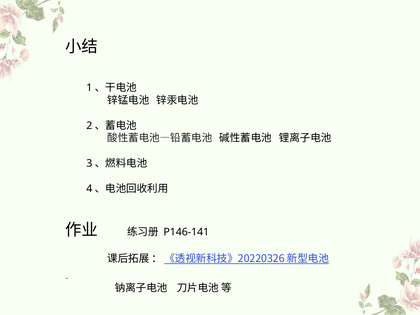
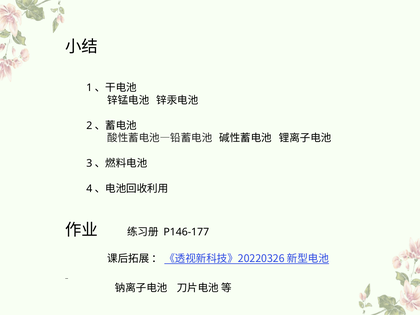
P146-141: P146-141 -> P146-177
